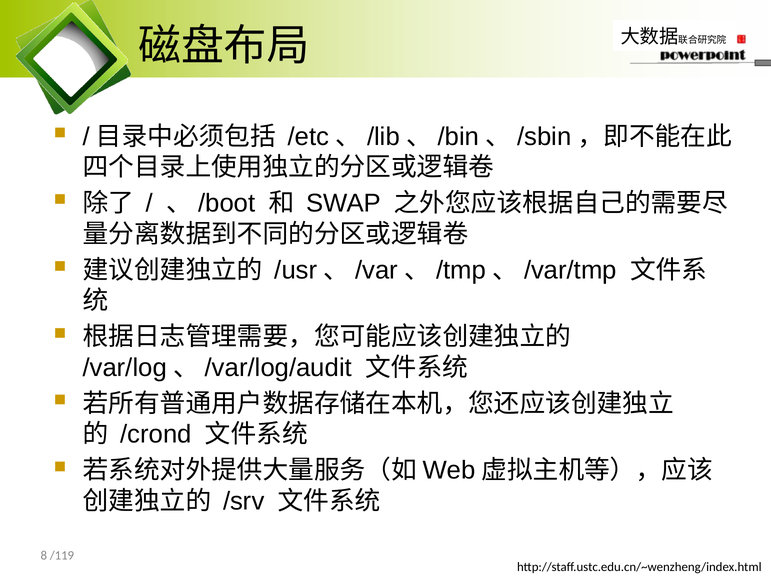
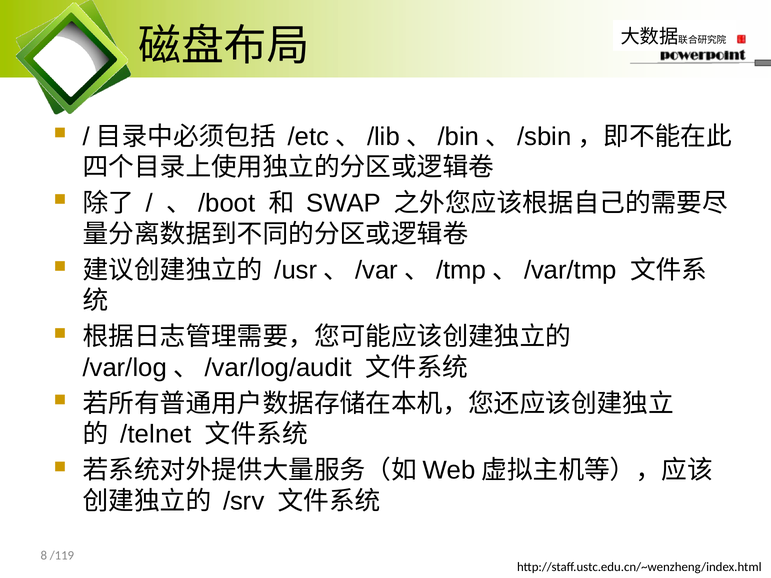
/crond: /crond -> /telnet
